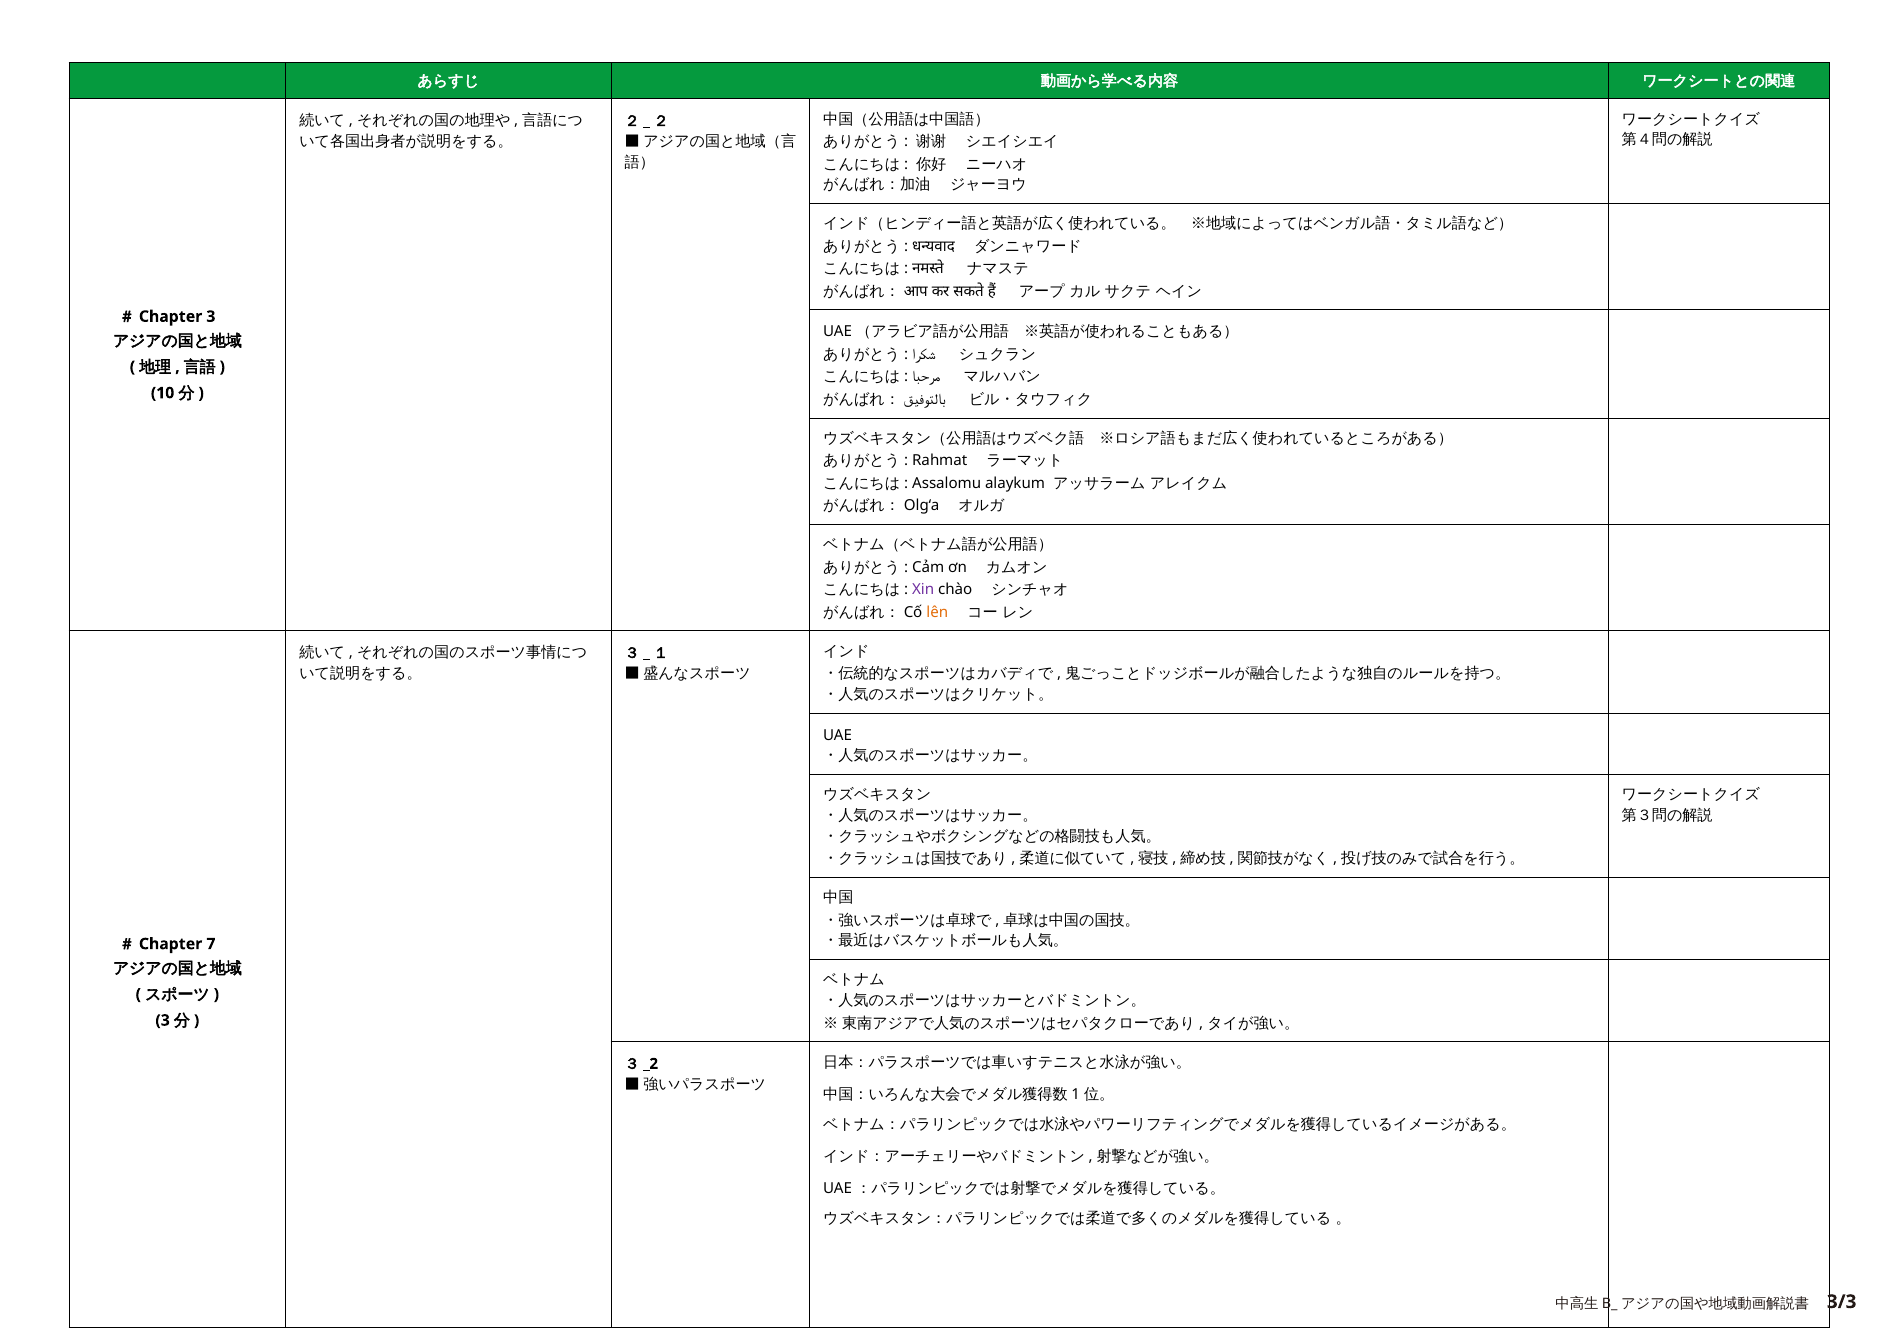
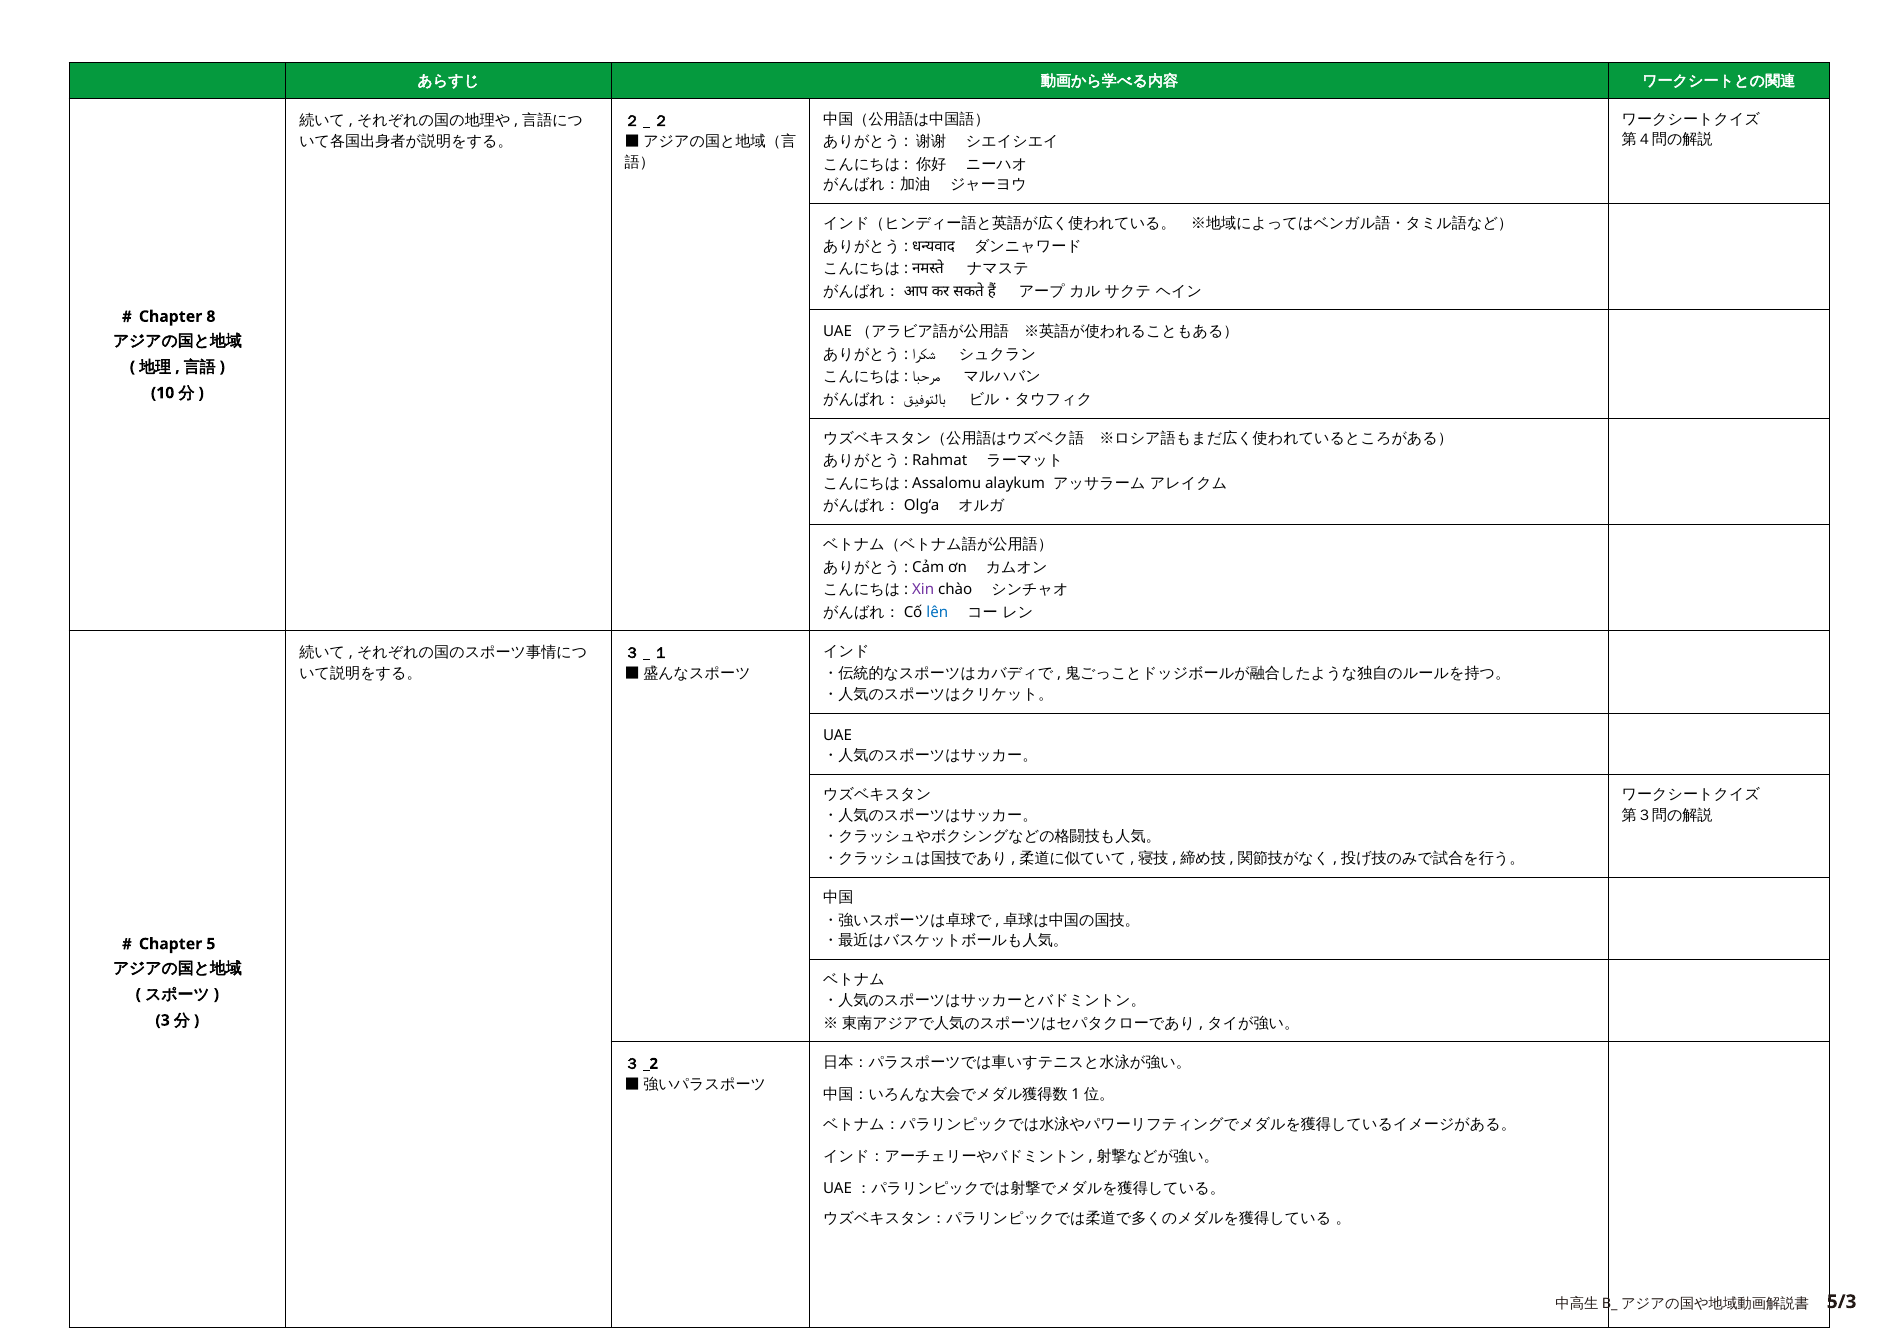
3 at (211, 316): 3 -> 8
lên colour: orange -> blue
7: 7 -> 5
3/3: 3/3 -> 5/3
